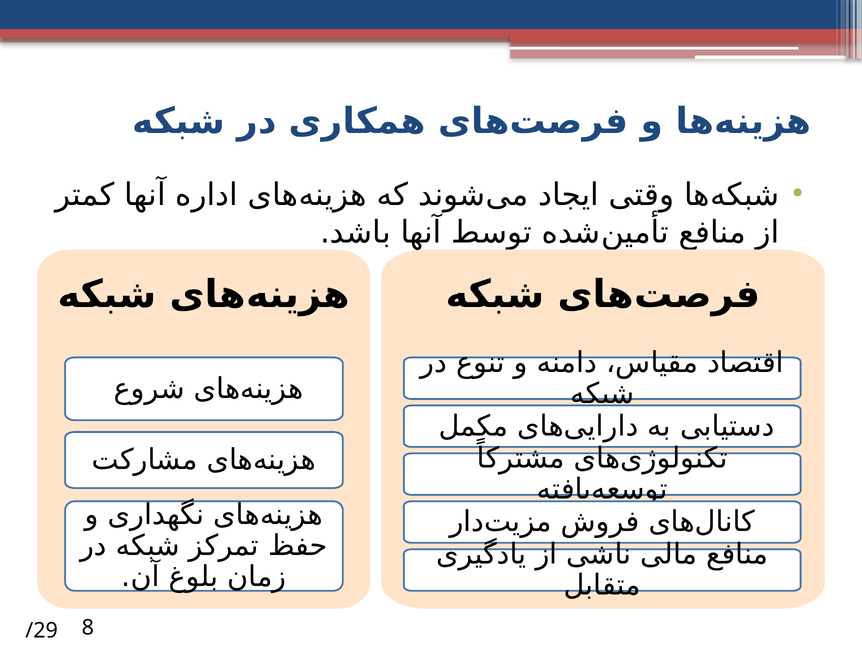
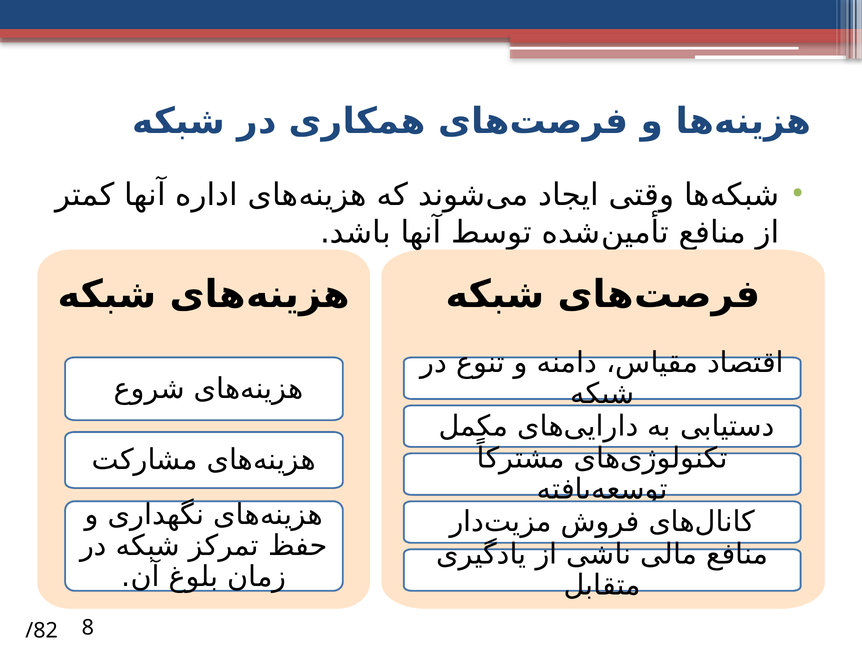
/29: /29 -> /82
